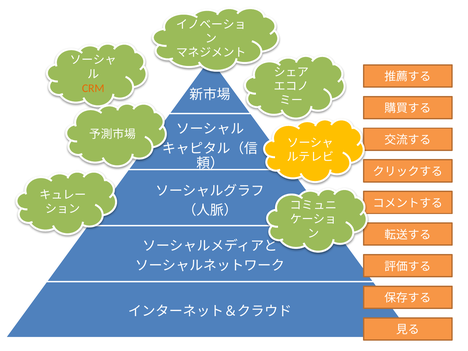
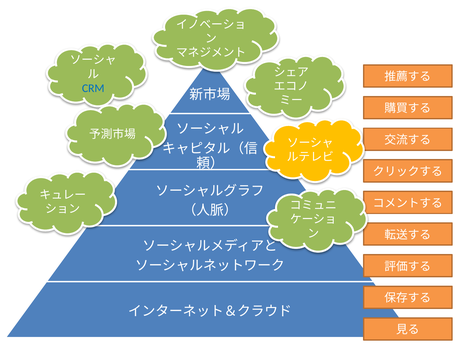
CRM colour: orange -> blue
